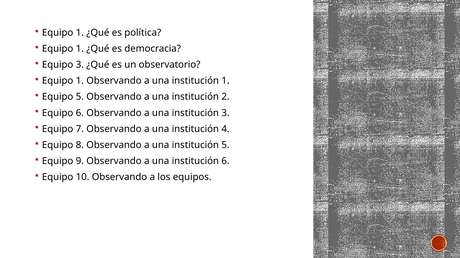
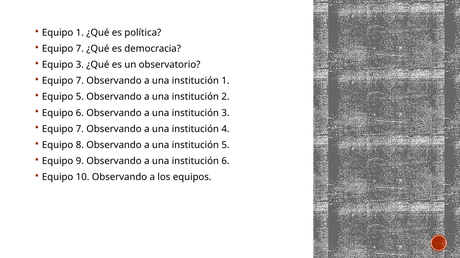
1 at (80, 49): 1 -> 7
1 at (80, 81): 1 -> 7
